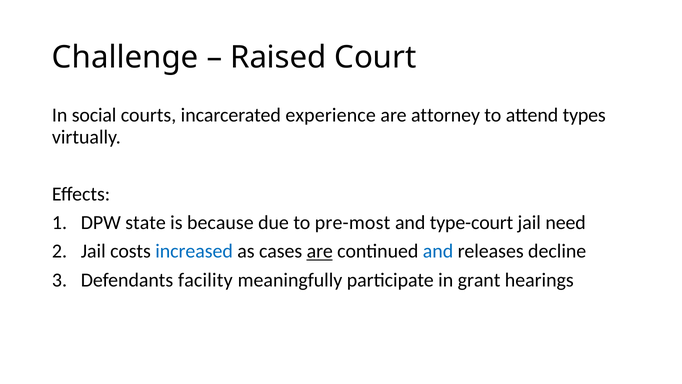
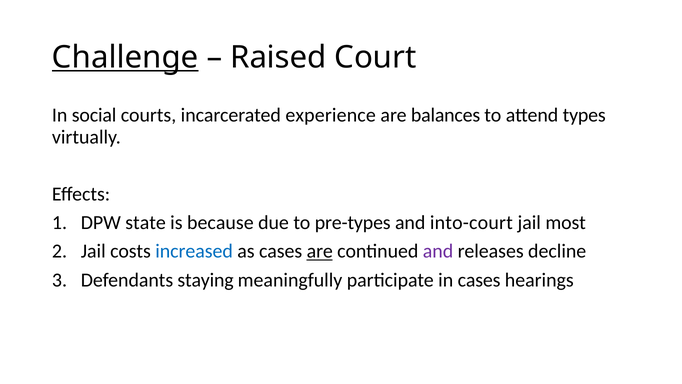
Challenge underline: none -> present
attorney: attorney -> balances
pre-most: pre-most -> pre-types
type-court: type-court -> into-court
need: need -> most
and at (438, 251) colour: blue -> purple
facility: facility -> staying
in grant: grant -> cases
